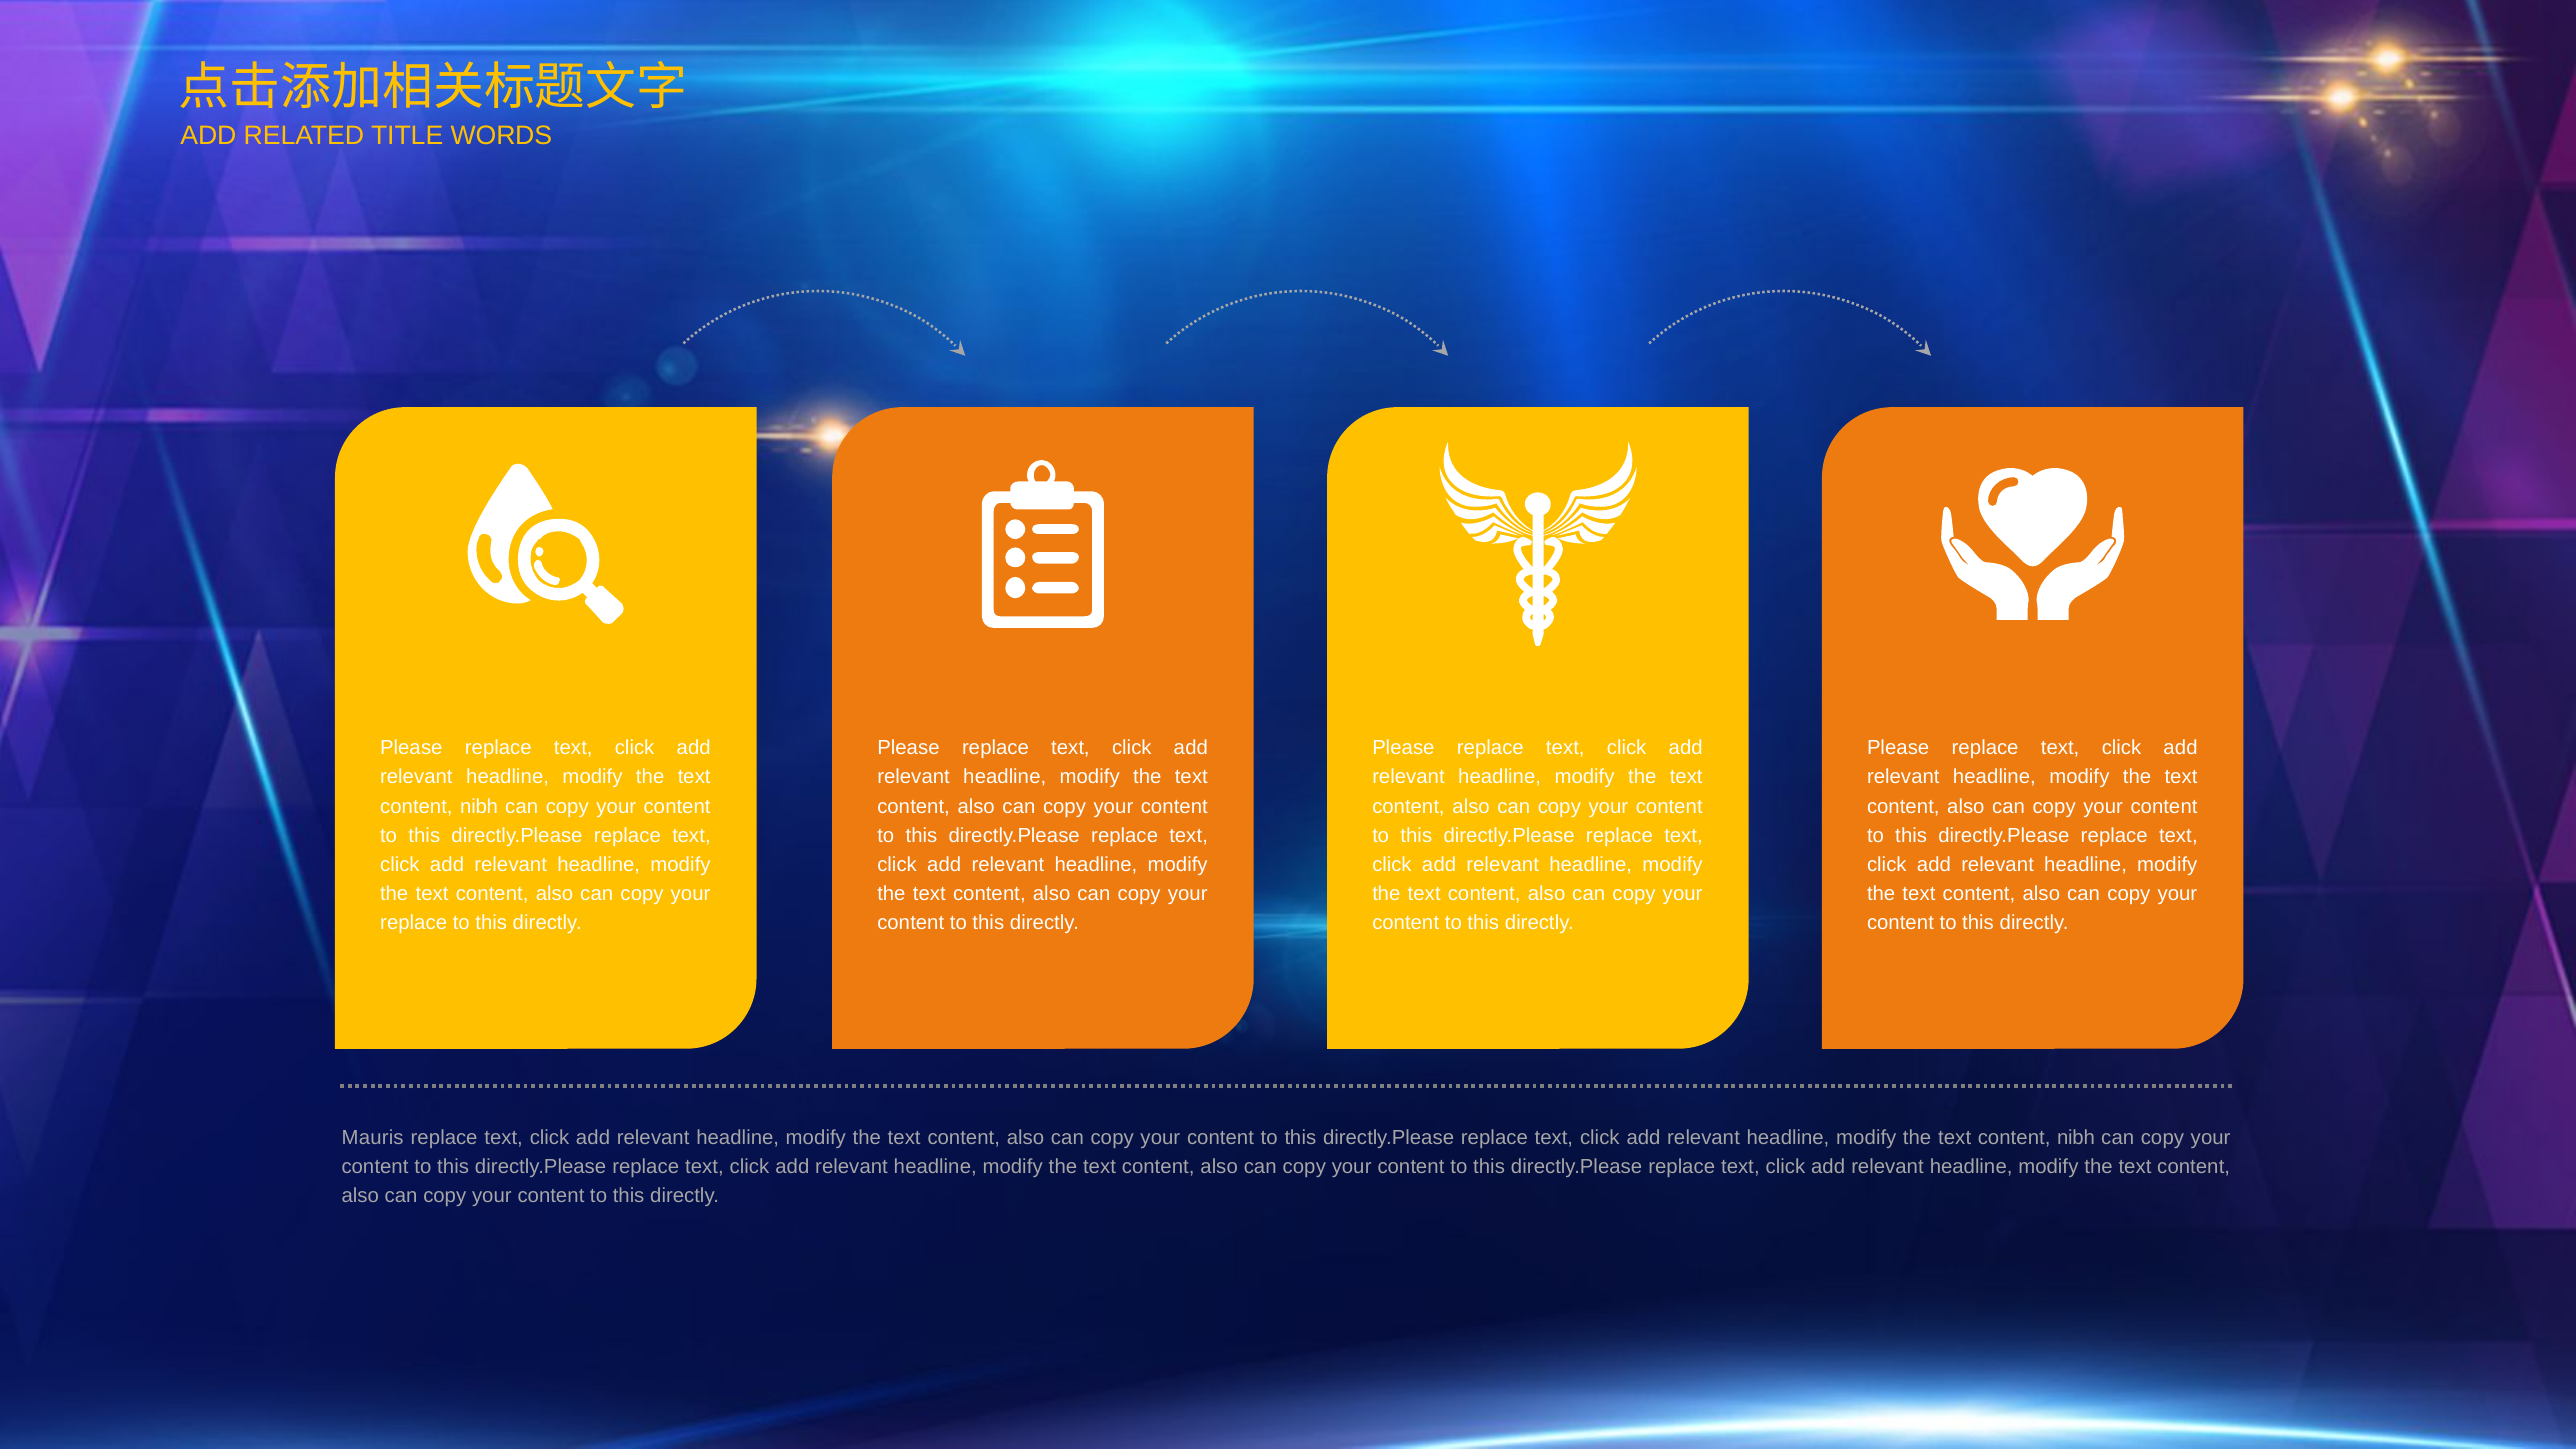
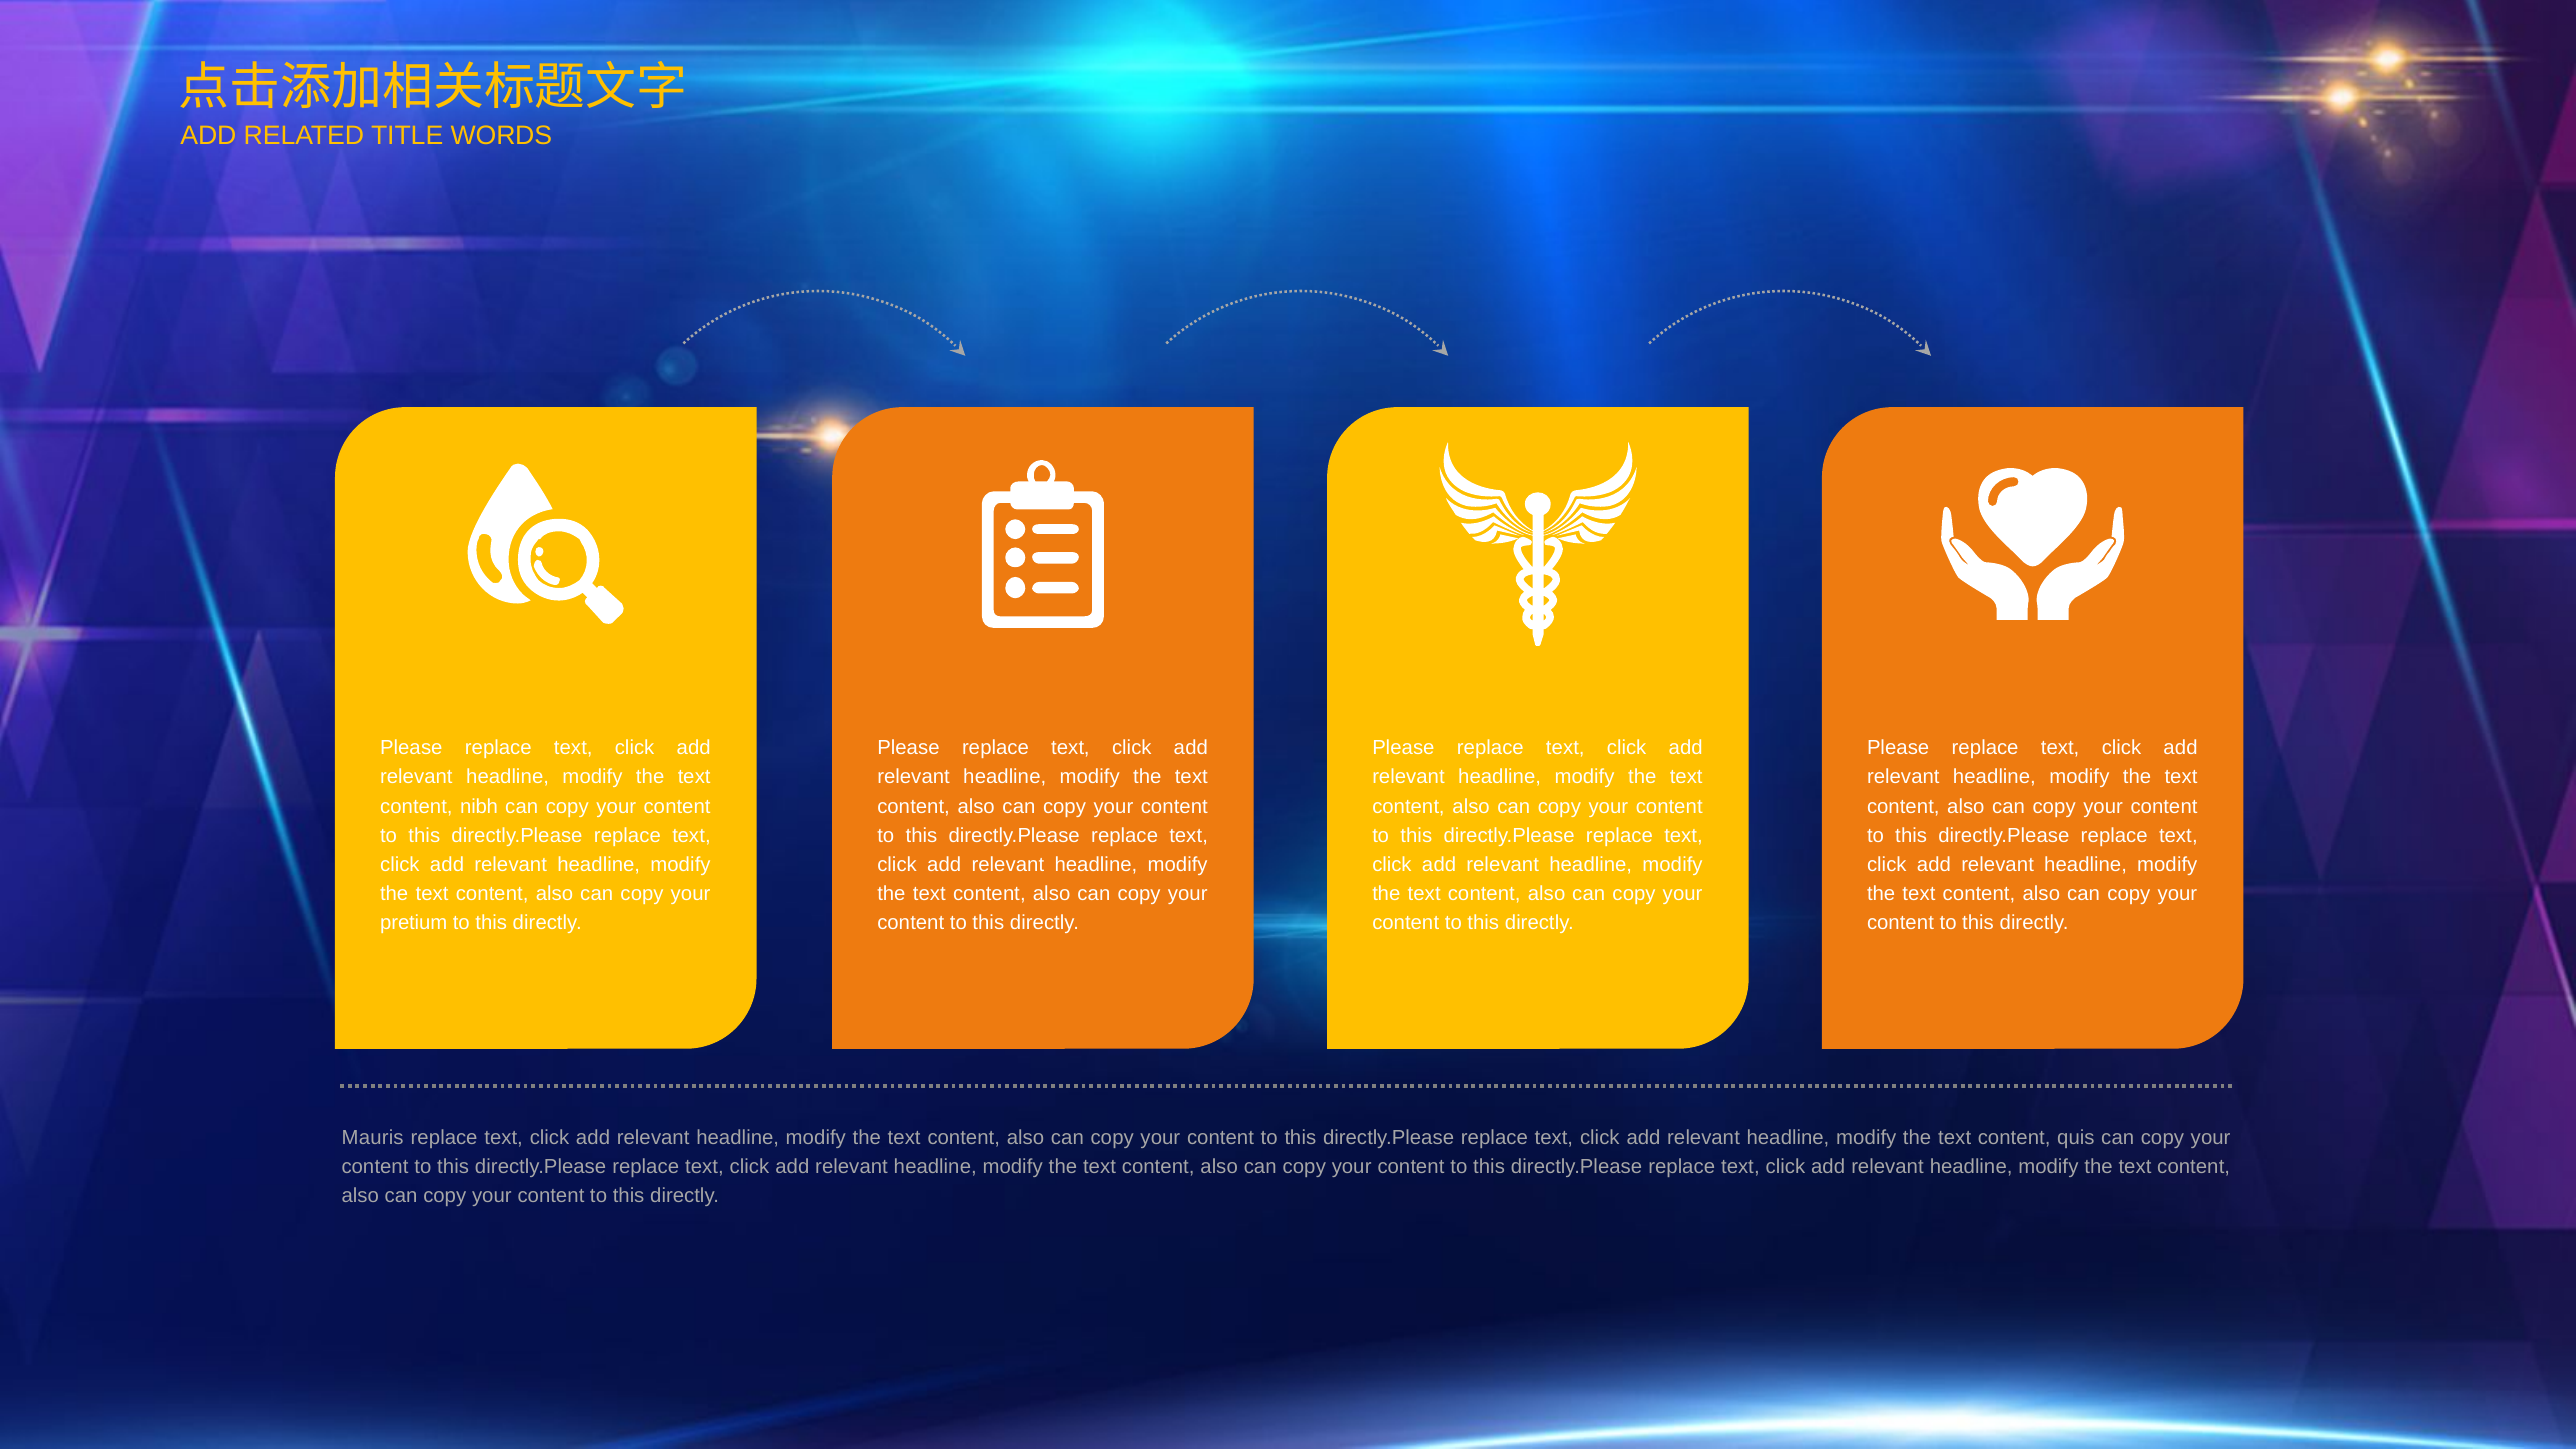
replace at (414, 923): replace -> pretium
nibh at (2076, 1137): nibh -> quis
